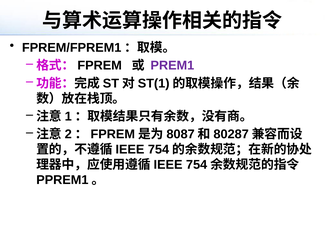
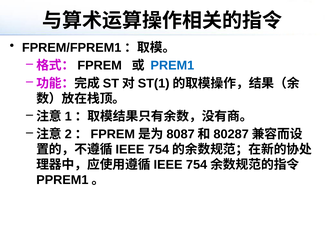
PREM1 colour: purple -> blue
